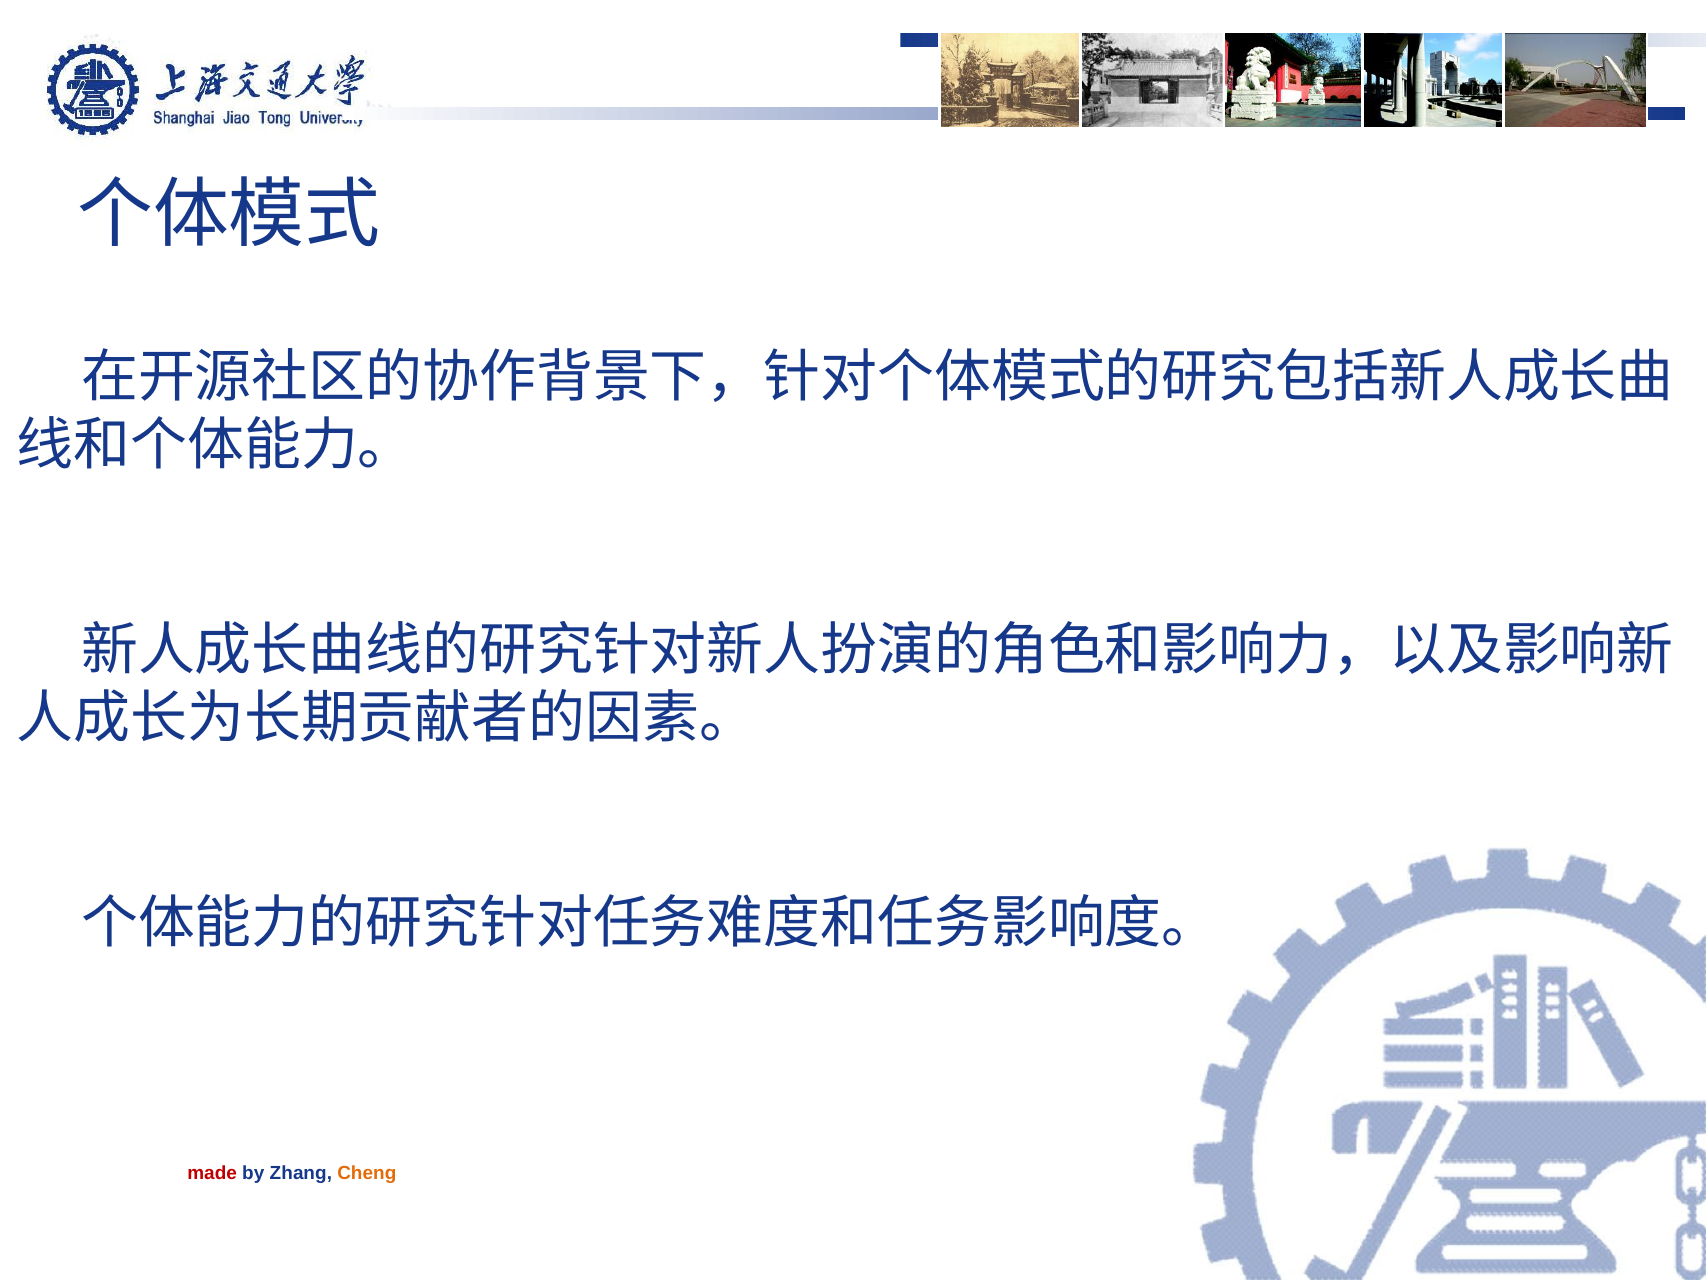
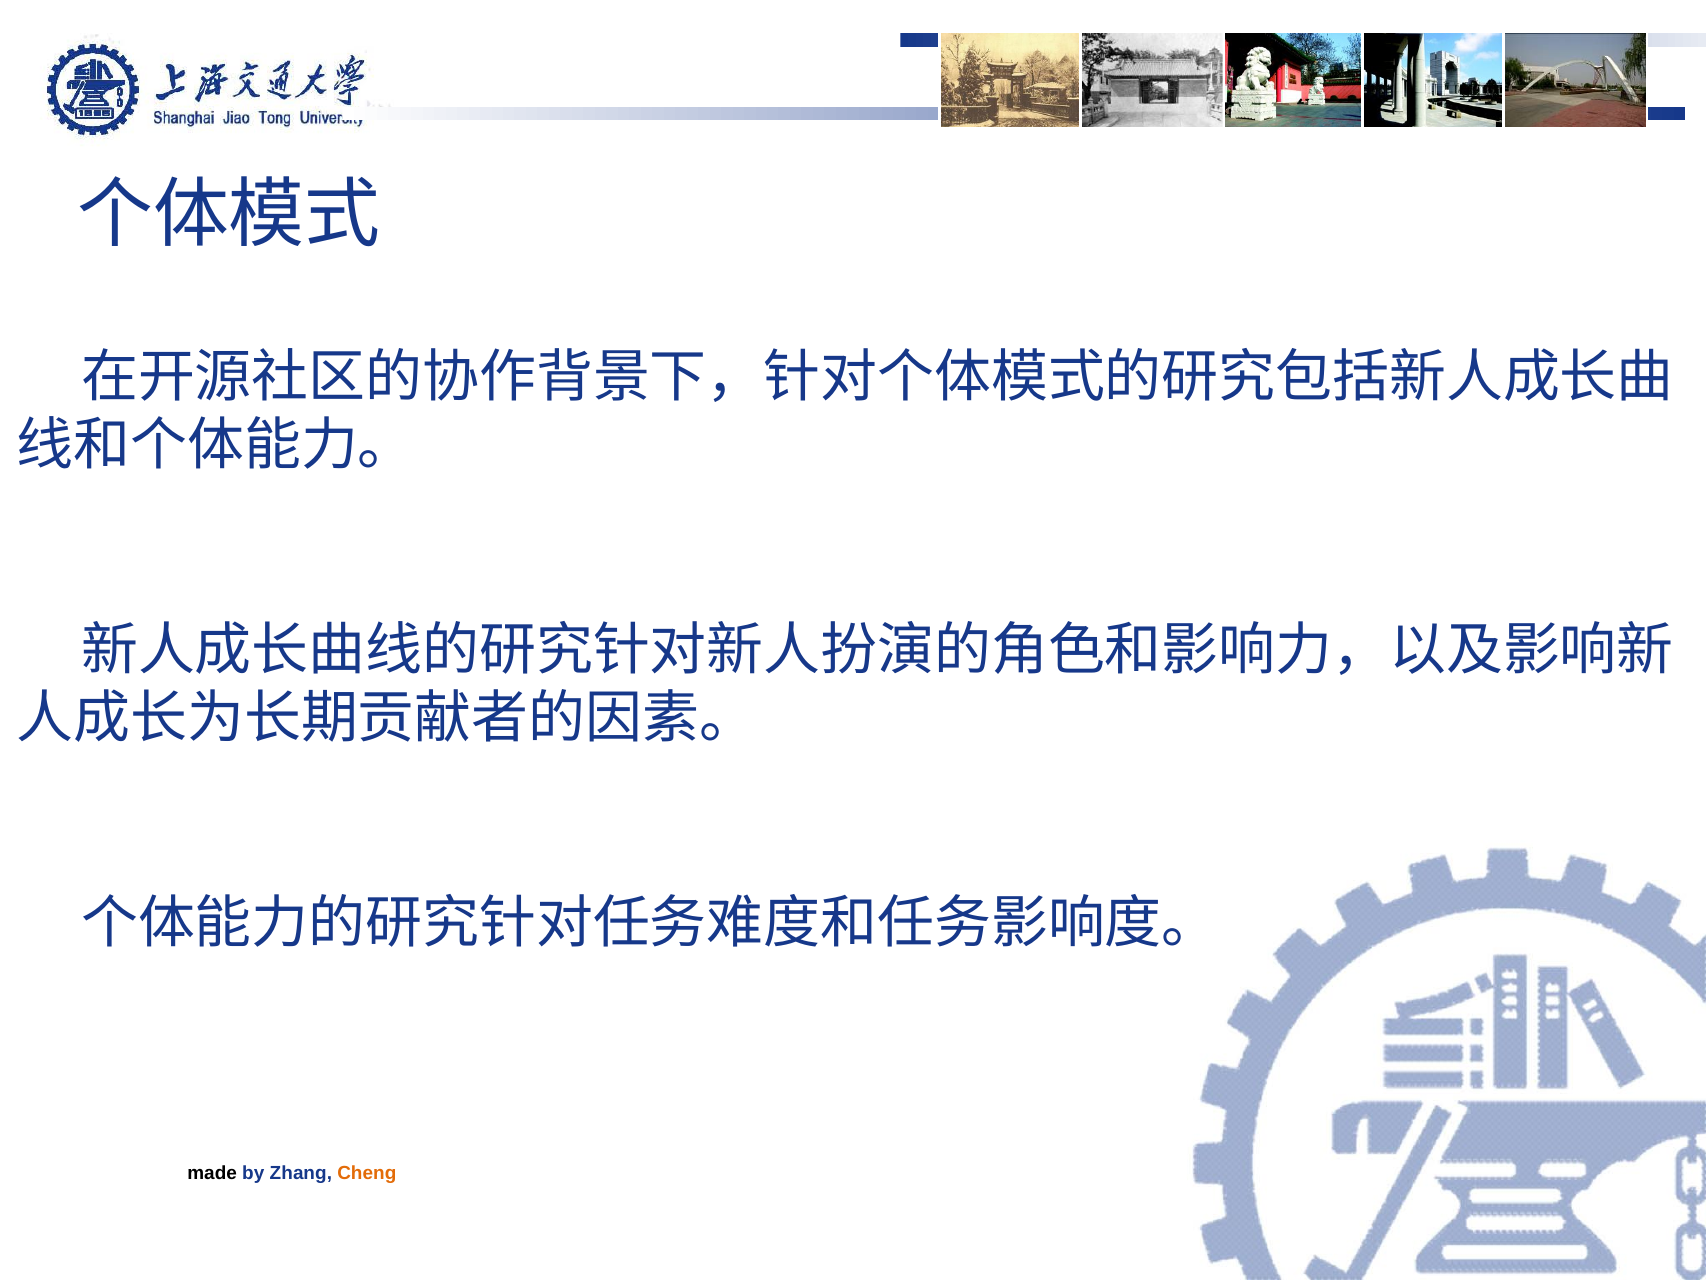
made colour: red -> black
